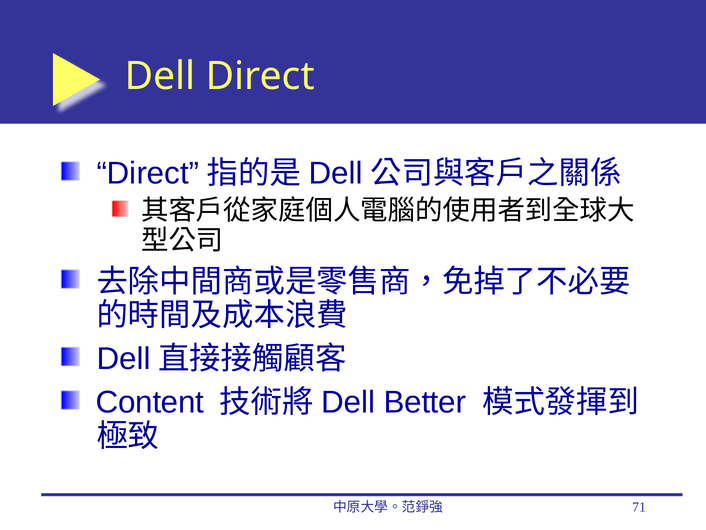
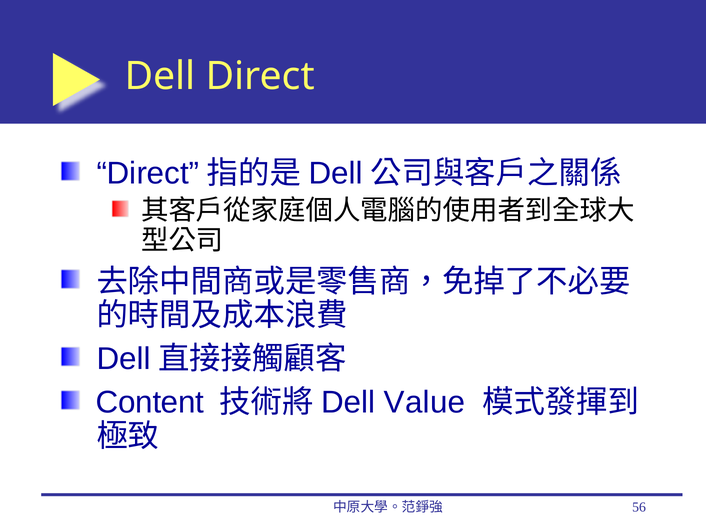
Better: Better -> Value
71: 71 -> 56
